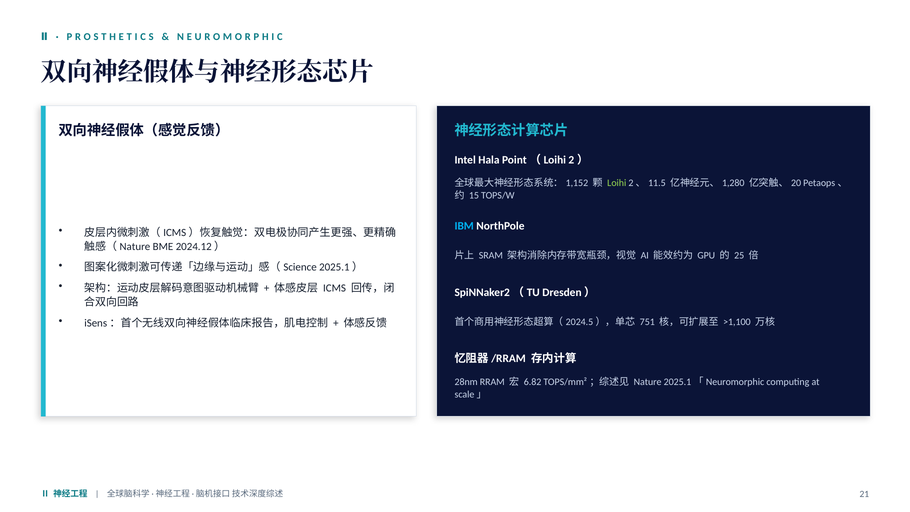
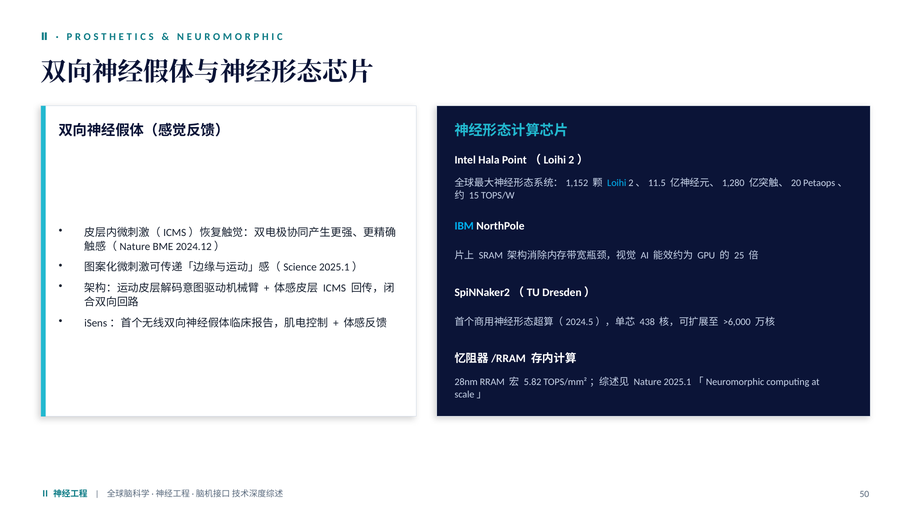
Loihi colour: light green -> light blue
751: 751 -> 438
>1,100: >1,100 -> >6,000
6.82: 6.82 -> 5.82
21: 21 -> 50
